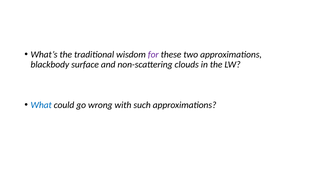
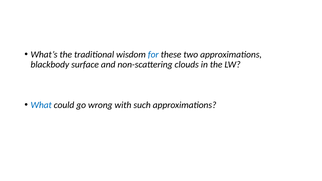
for colour: purple -> blue
